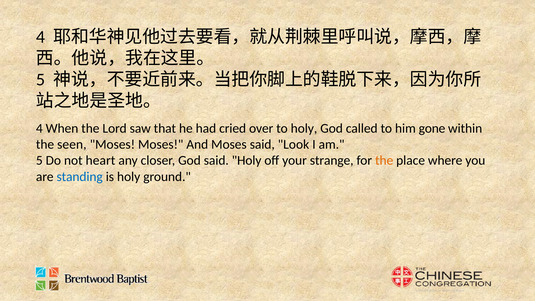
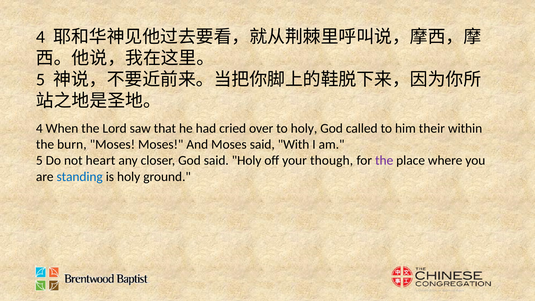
gone: gone -> their
seen: seen -> burn
Look: Look -> With
strange: strange -> though
the at (384, 161) colour: orange -> purple
